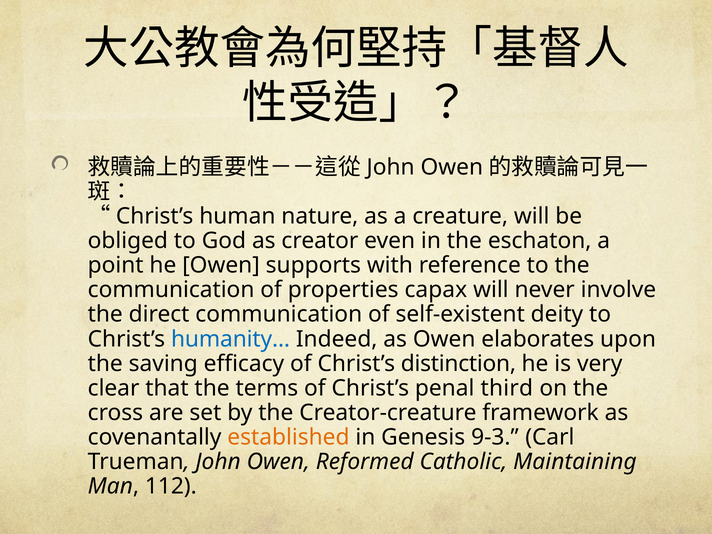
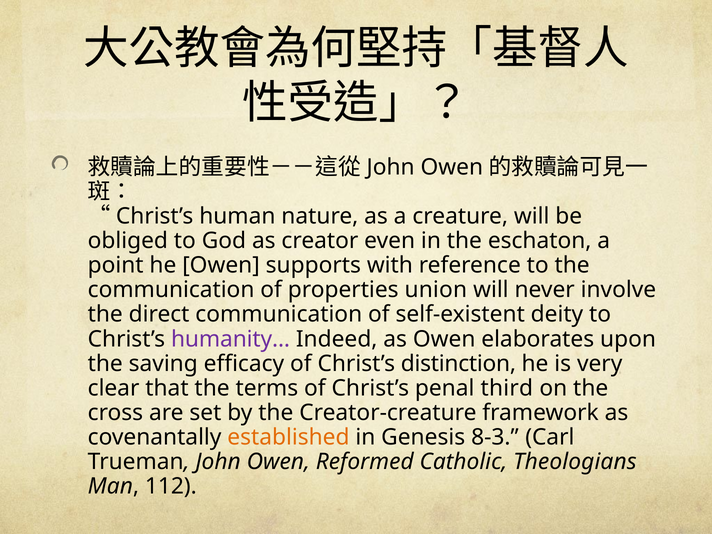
capax: capax -> union
humanity… colour: blue -> purple
9-3: 9-3 -> 8-3
Maintaining: Maintaining -> Theologians
